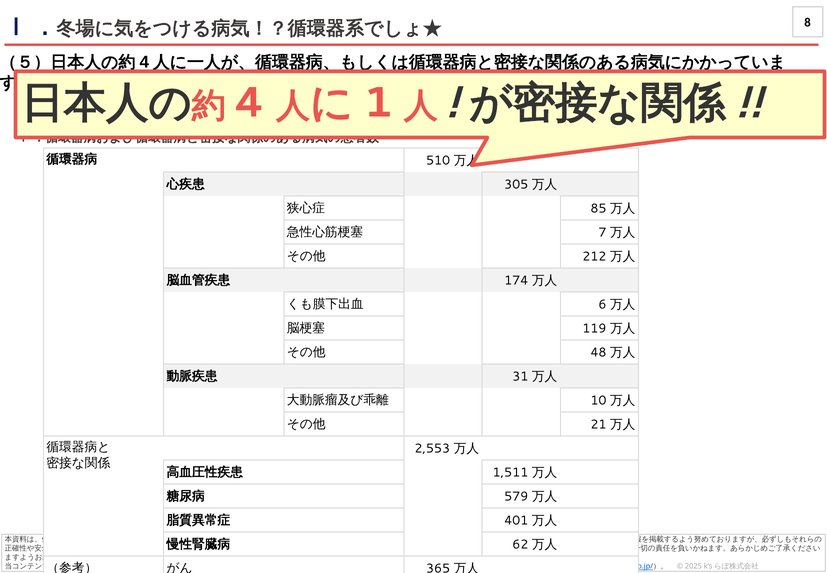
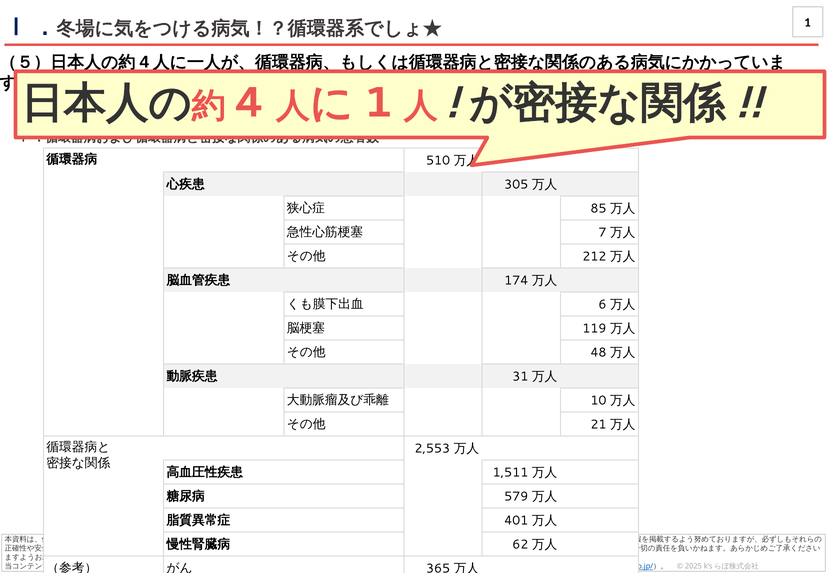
8: 8 -> 1
